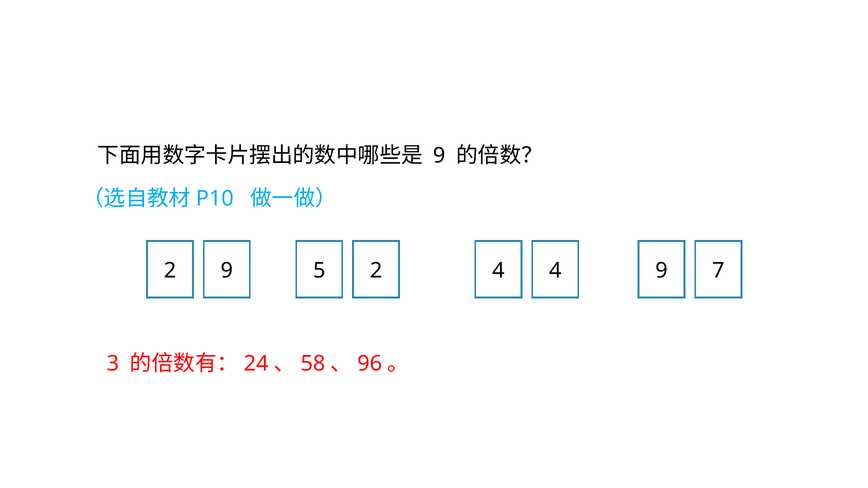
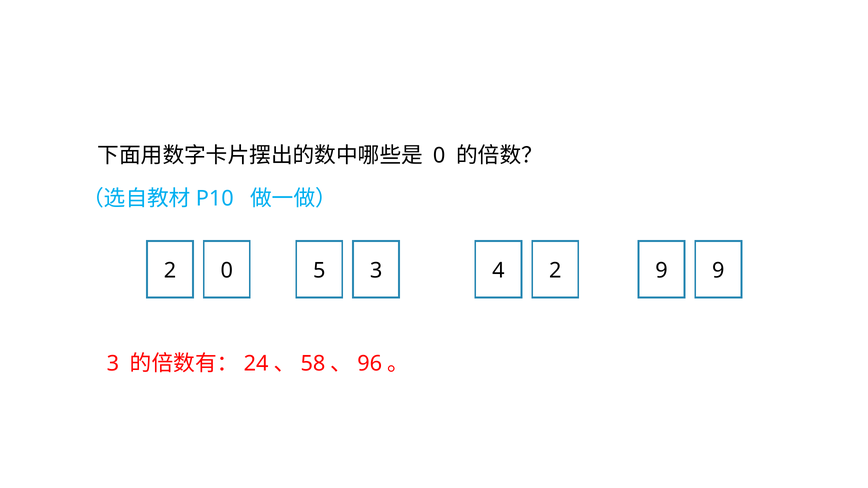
9 at (439, 156): 9 -> 0
2 9: 9 -> 0
5 2: 2 -> 3
4 4: 4 -> 2
9 7: 7 -> 9
